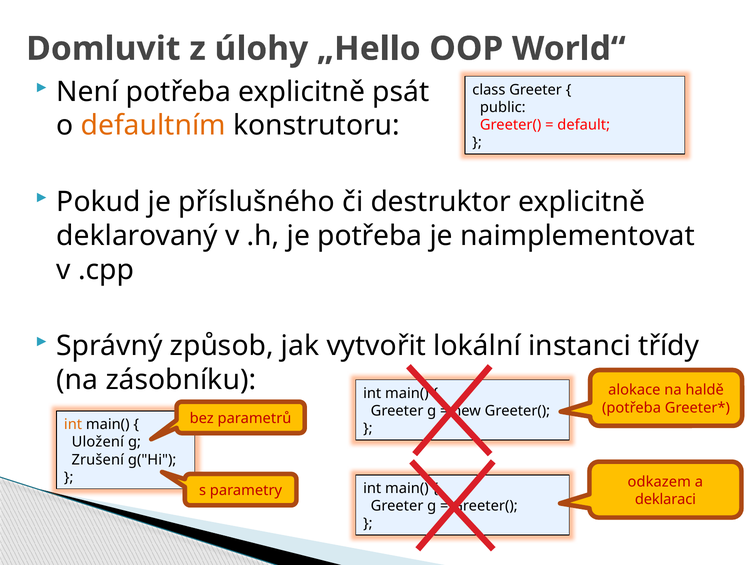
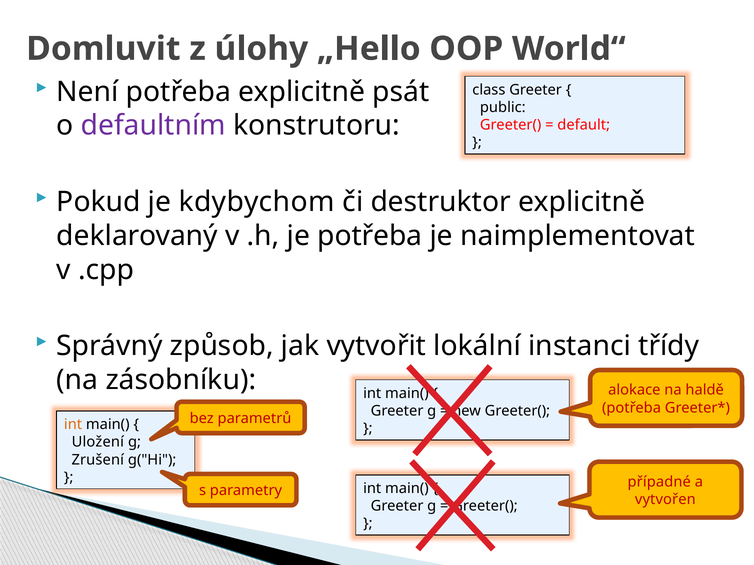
defaultním colour: orange -> purple
příslušného: příslušného -> kdybychom
odkazem: odkazem -> případné
deklaraci: deklaraci -> vytvořen
